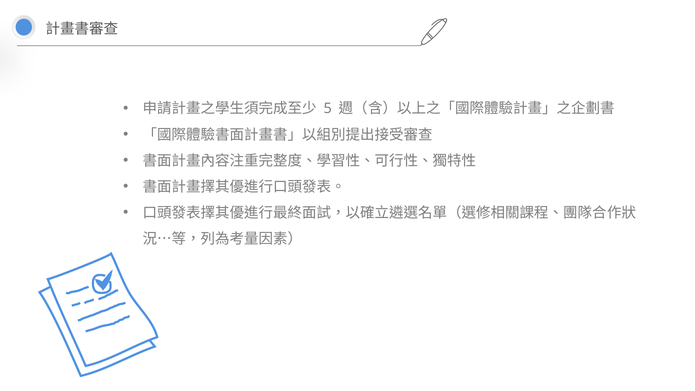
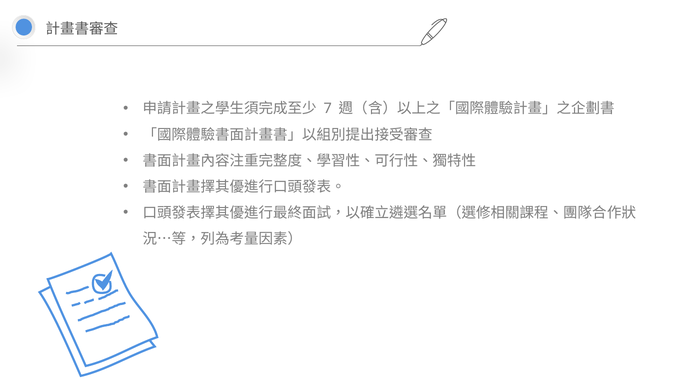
5: 5 -> 7
